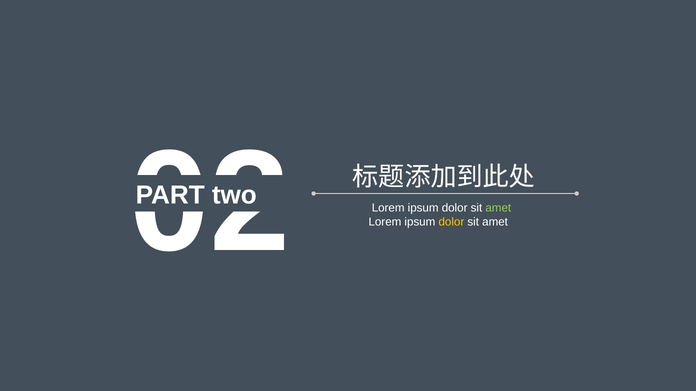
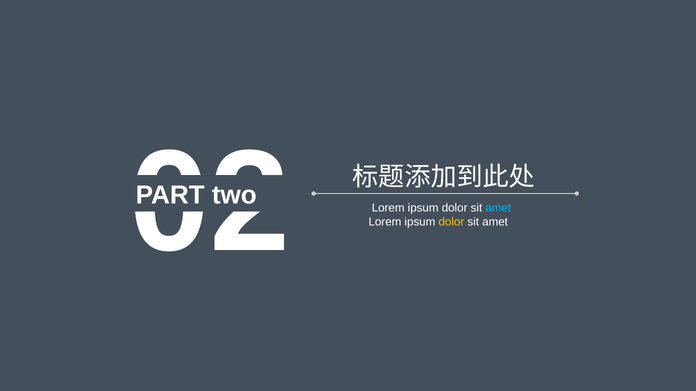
amet at (498, 208) colour: light green -> light blue
